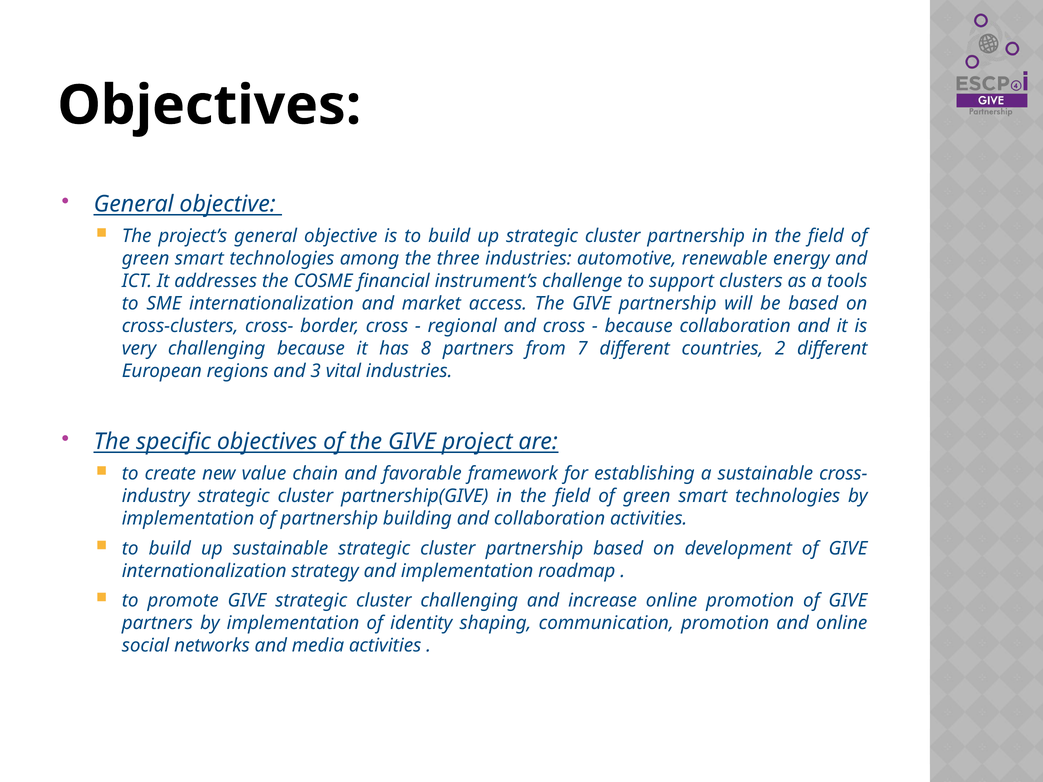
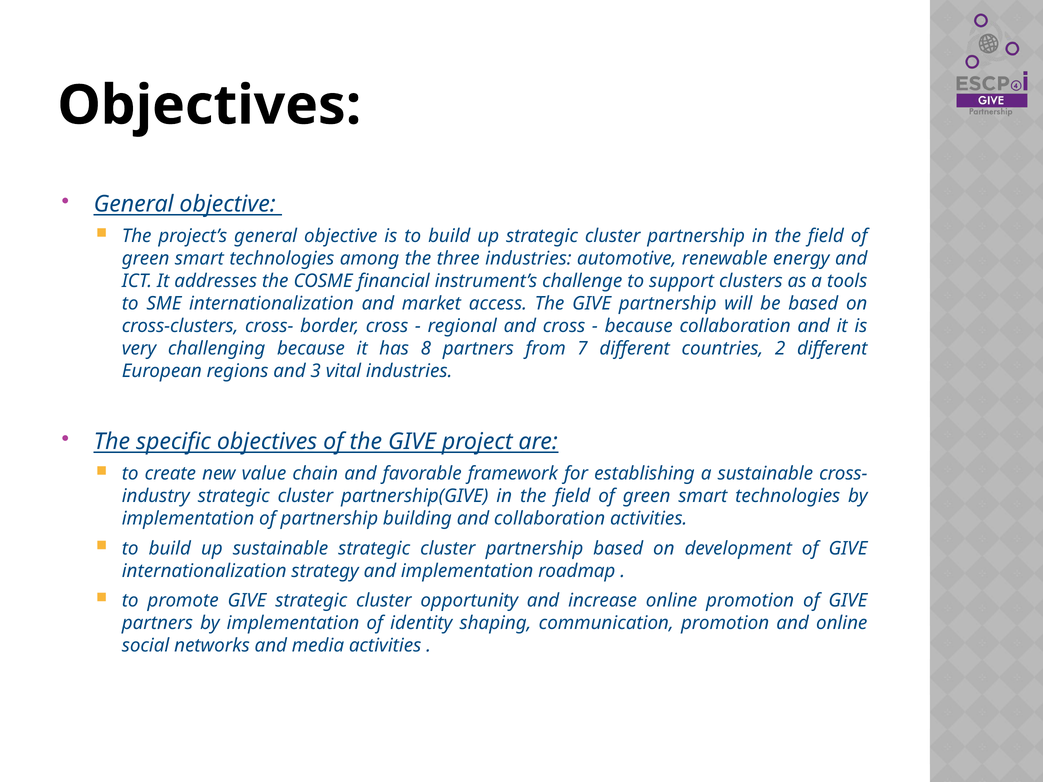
cluster challenging: challenging -> opportunity
